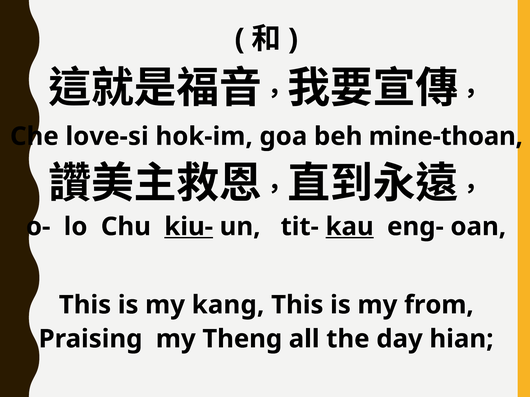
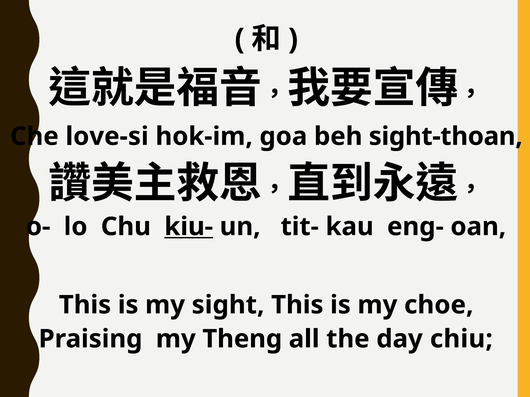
mine-thoan: mine-thoan -> sight-thoan
kau underline: present -> none
kang: kang -> sight
from: from -> choe
hian: hian -> chiu
